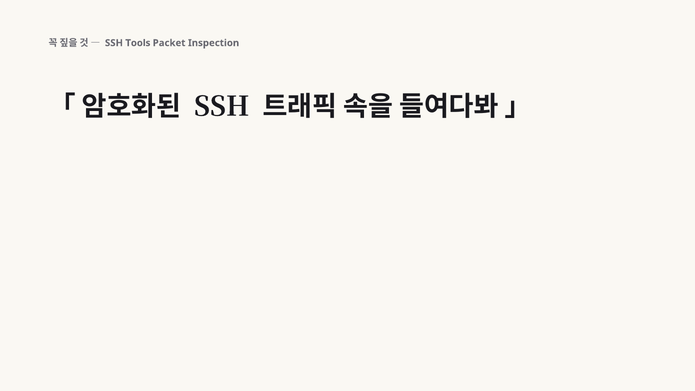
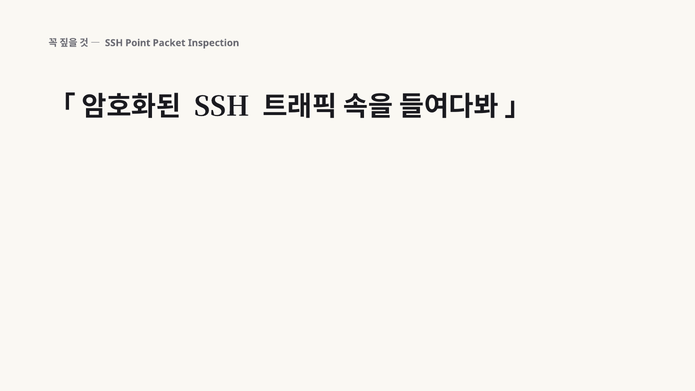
Tools: Tools -> Point
